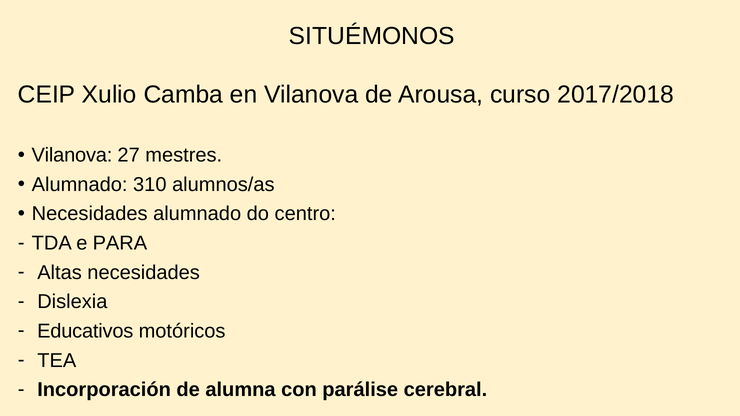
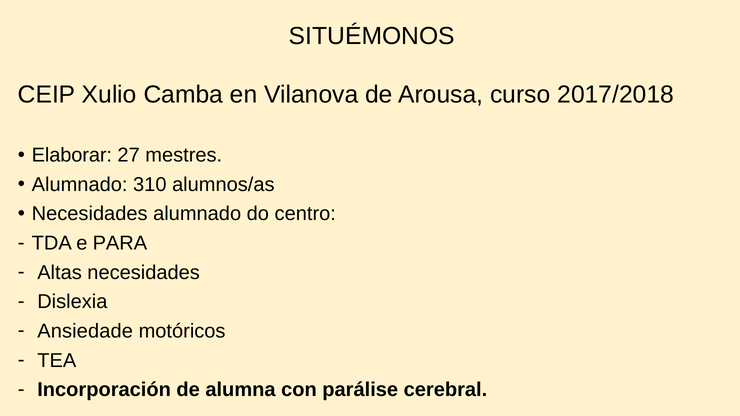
Vilanova at (72, 155): Vilanova -> Elaborar
Educativos: Educativos -> Ansiedade
